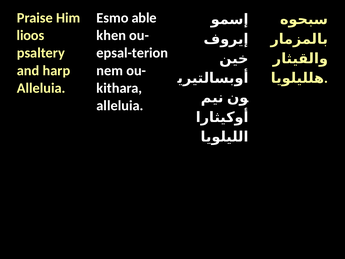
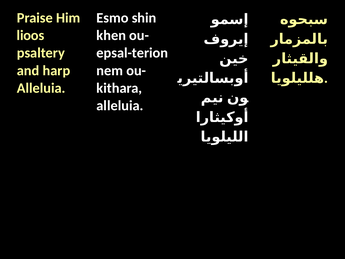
able: able -> shin
